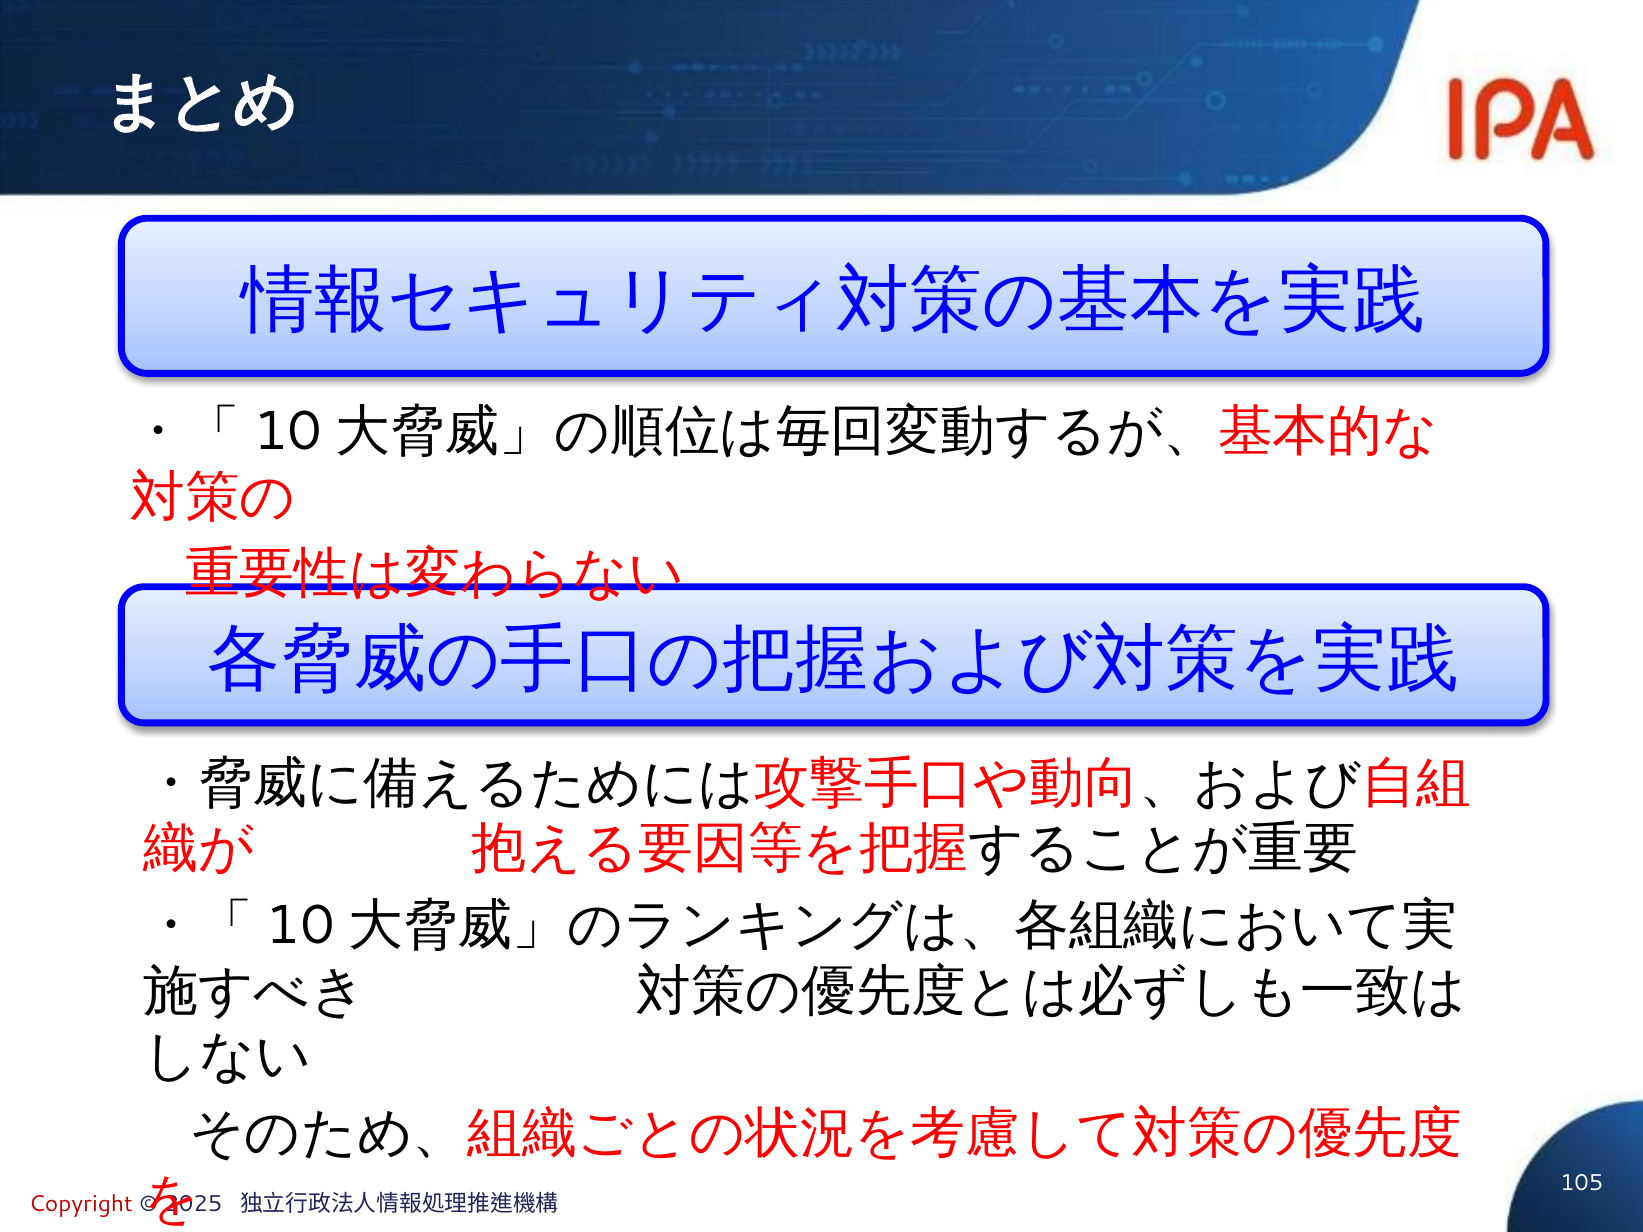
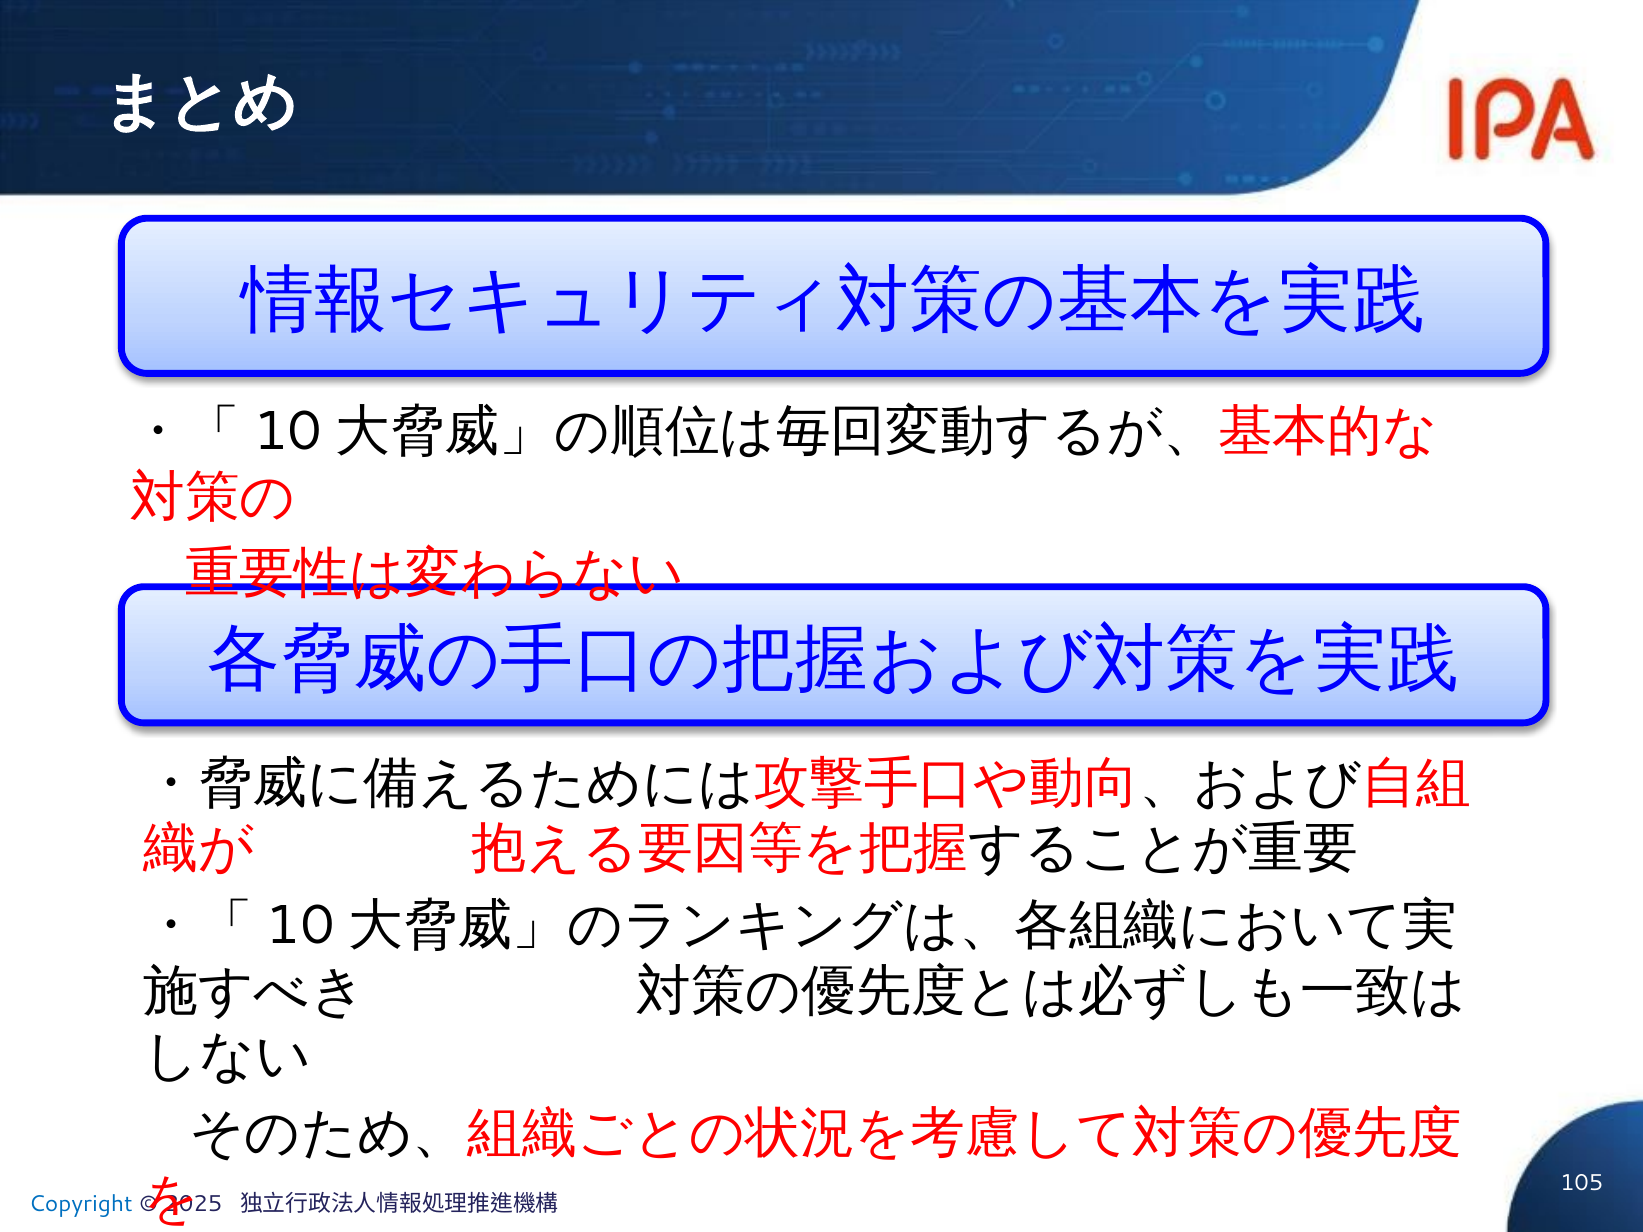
Copyright colour: red -> blue
